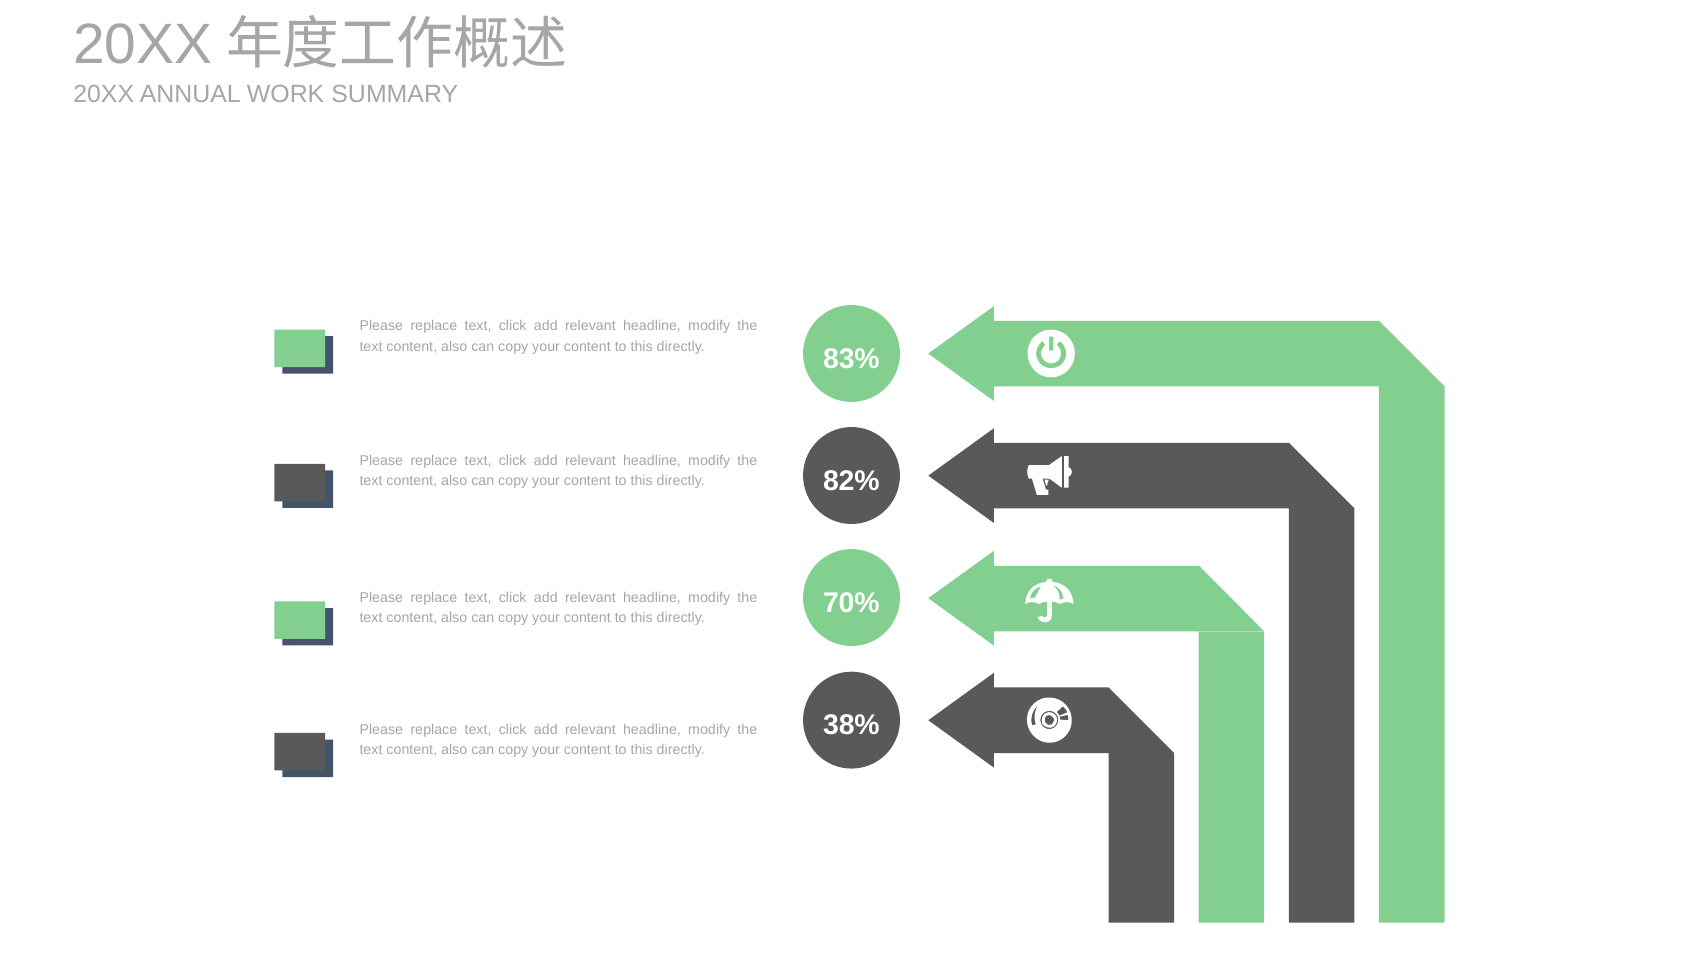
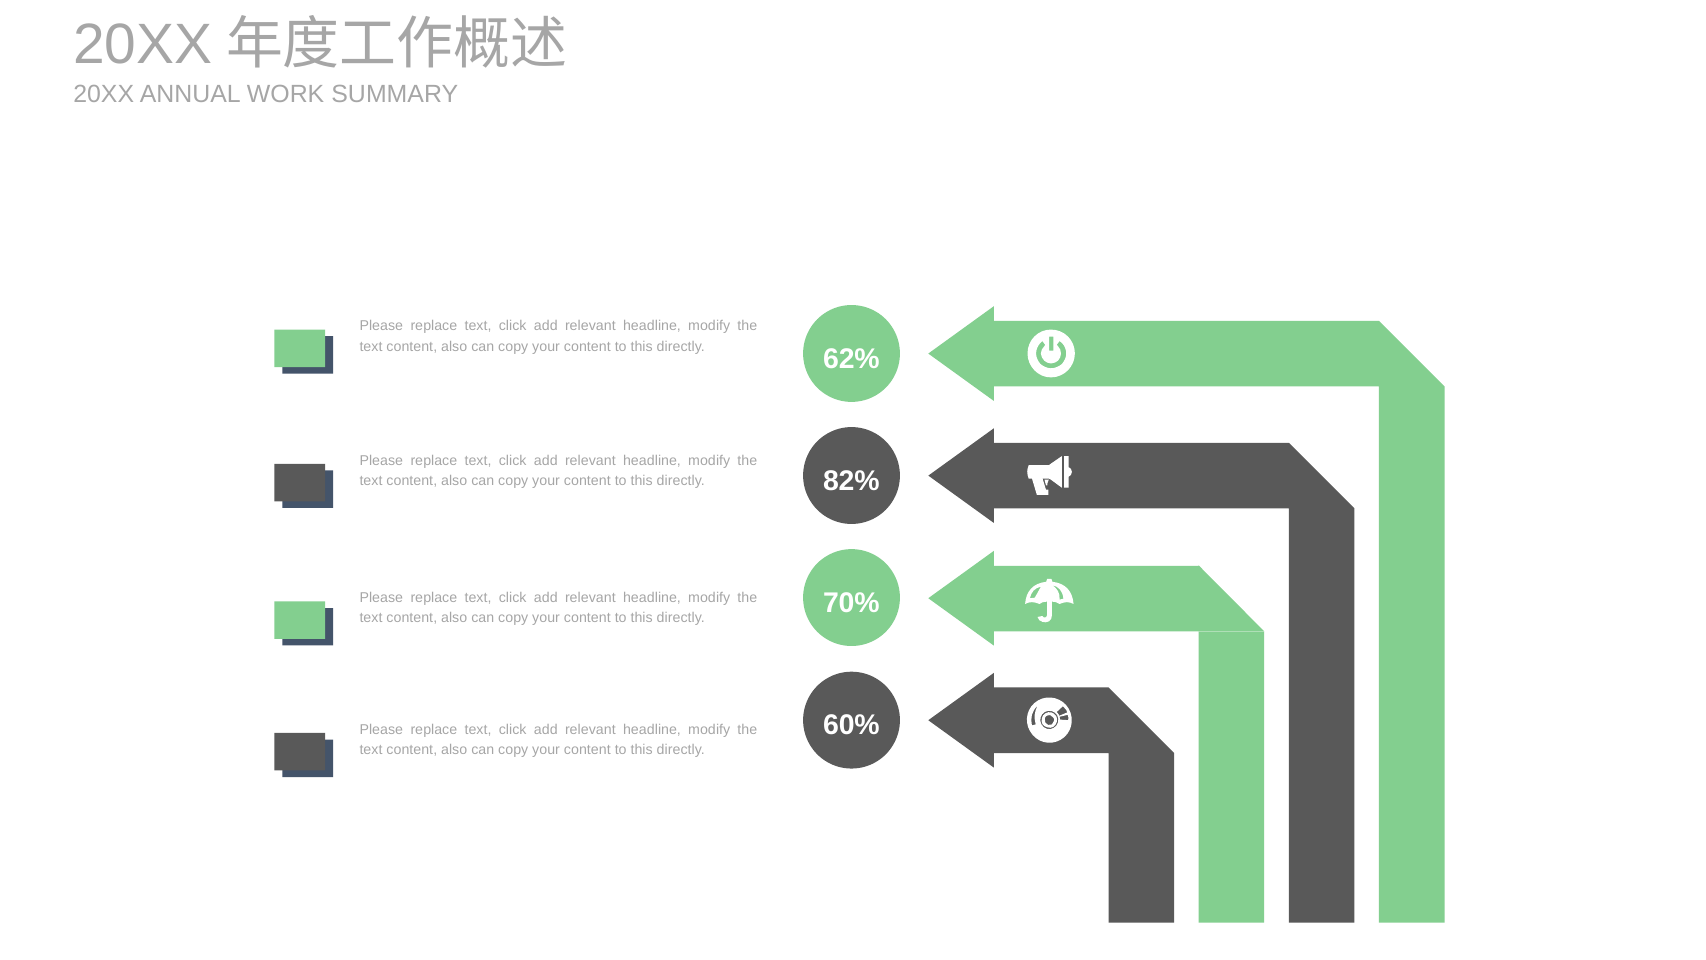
83%: 83% -> 62%
38%: 38% -> 60%
